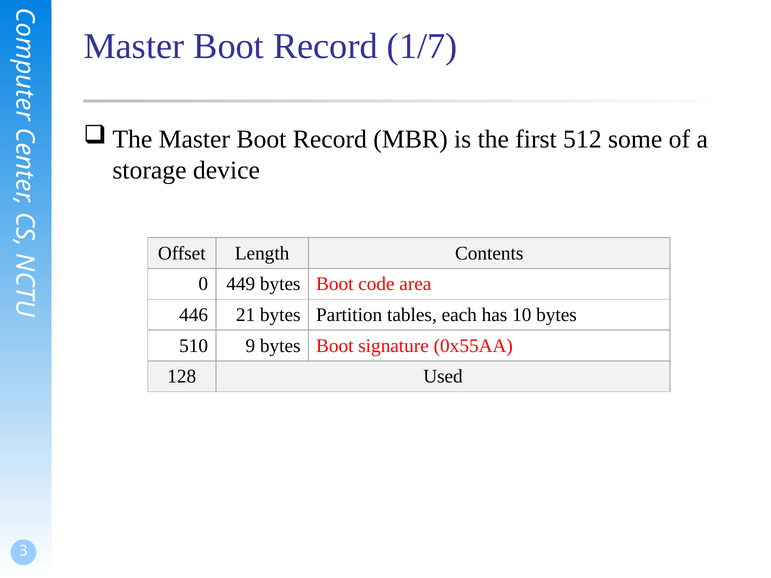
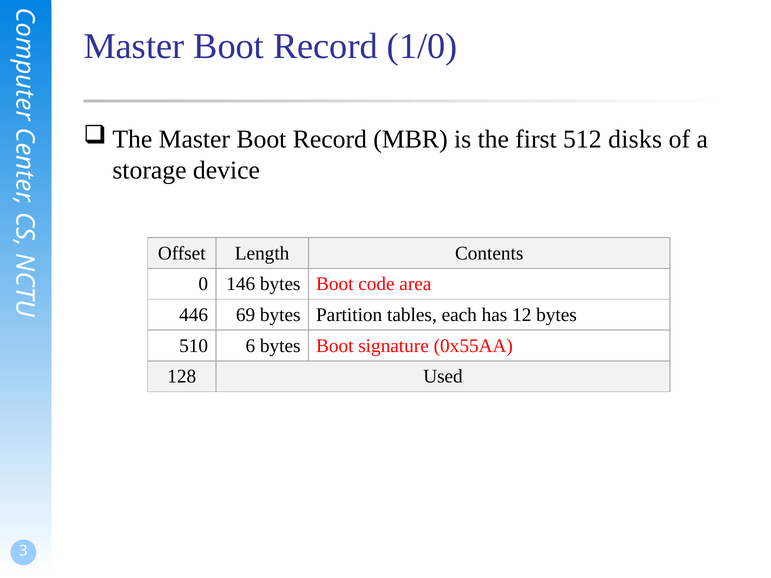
1/7: 1/7 -> 1/0
some: some -> disks
449: 449 -> 146
21: 21 -> 69
10: 10 -> 12
9: 9 -> 6
